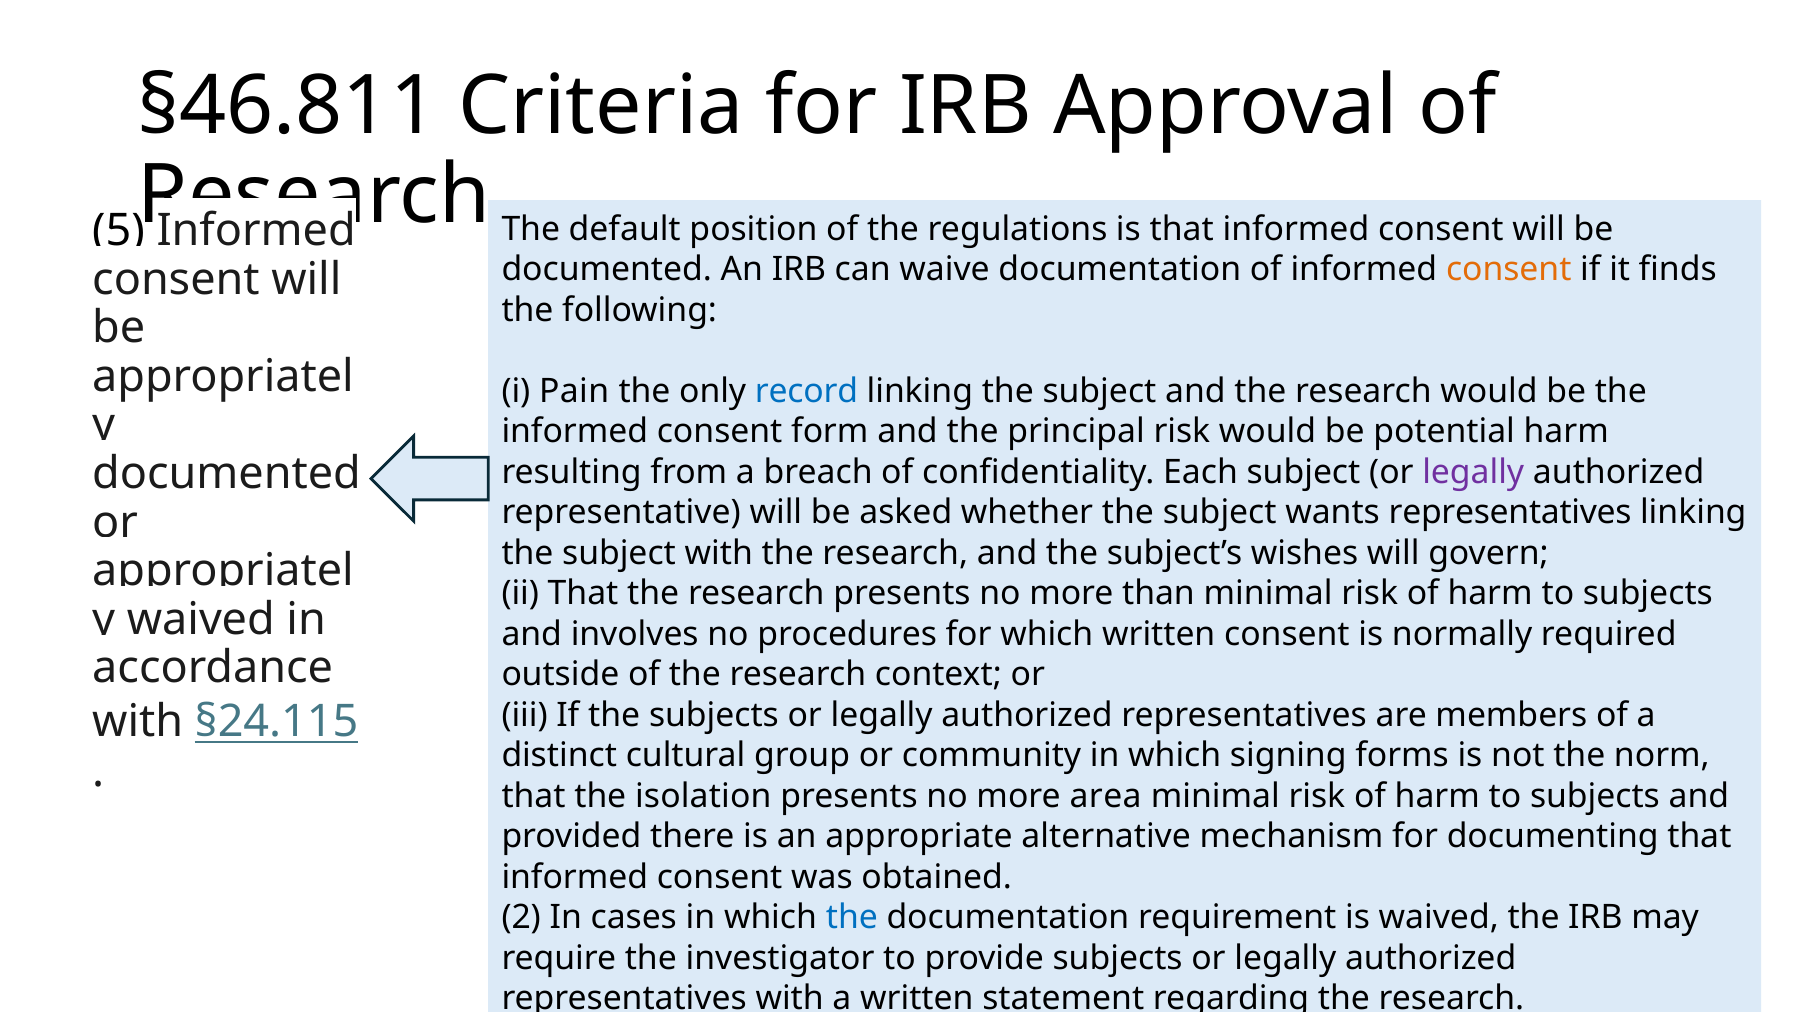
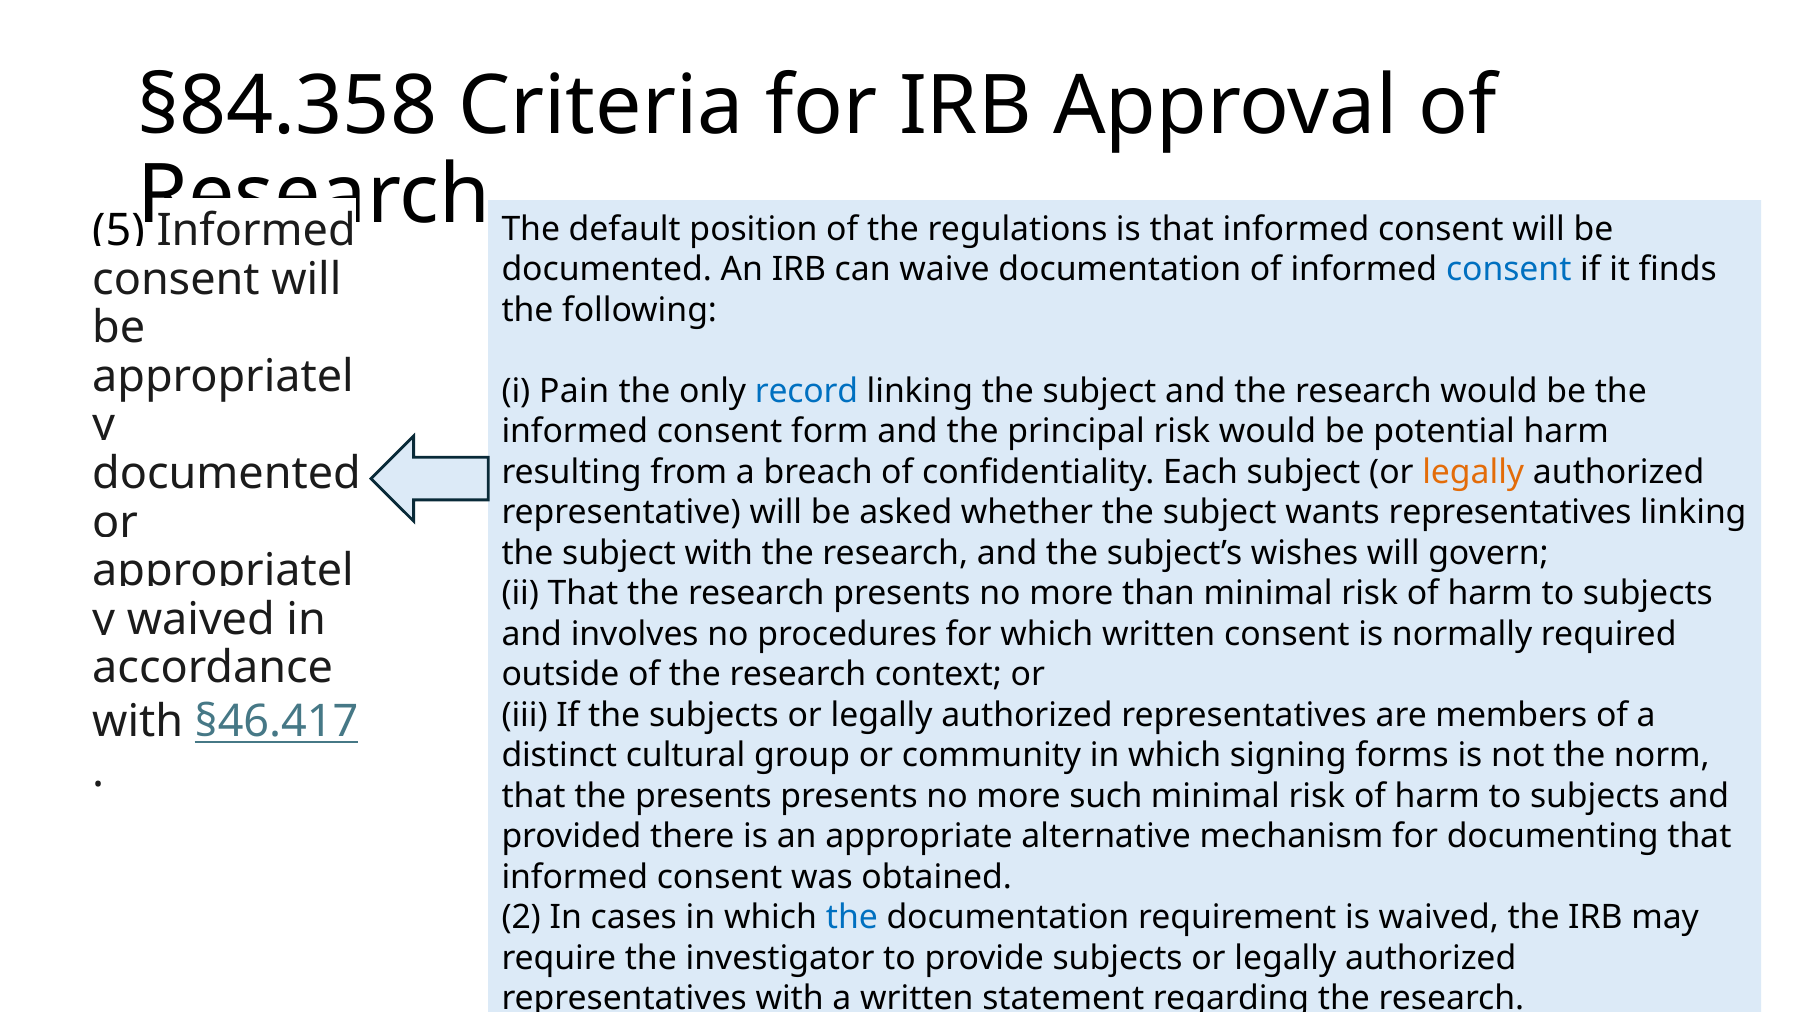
§46.811: §46.811 -> §84.358
consent at (1509, 270) colour: orange -> blue
legally at (1473, 472) colour: purple -> orange
§24.115: §24.115 -> §46.417
the isolation: isolation -> presents
area: area -> such
